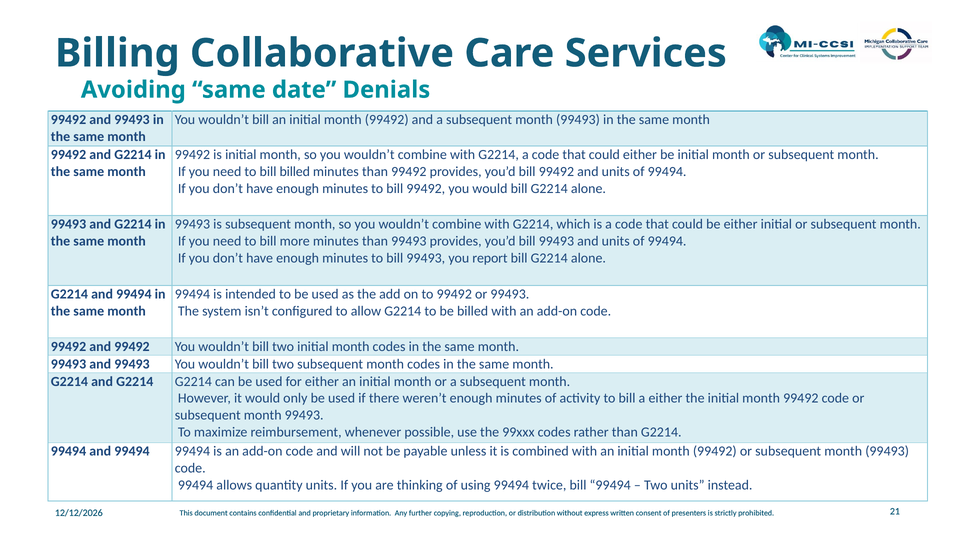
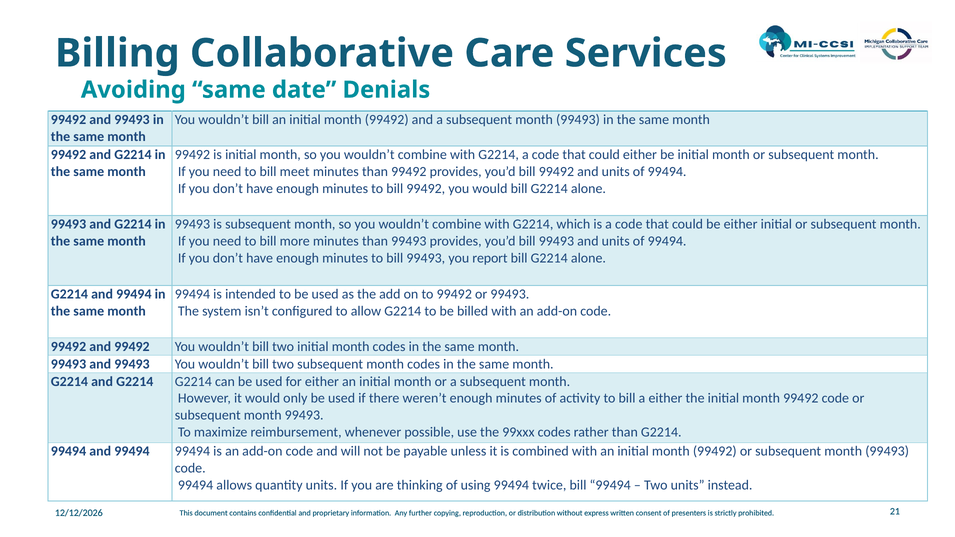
bill billed: billed -> meet
